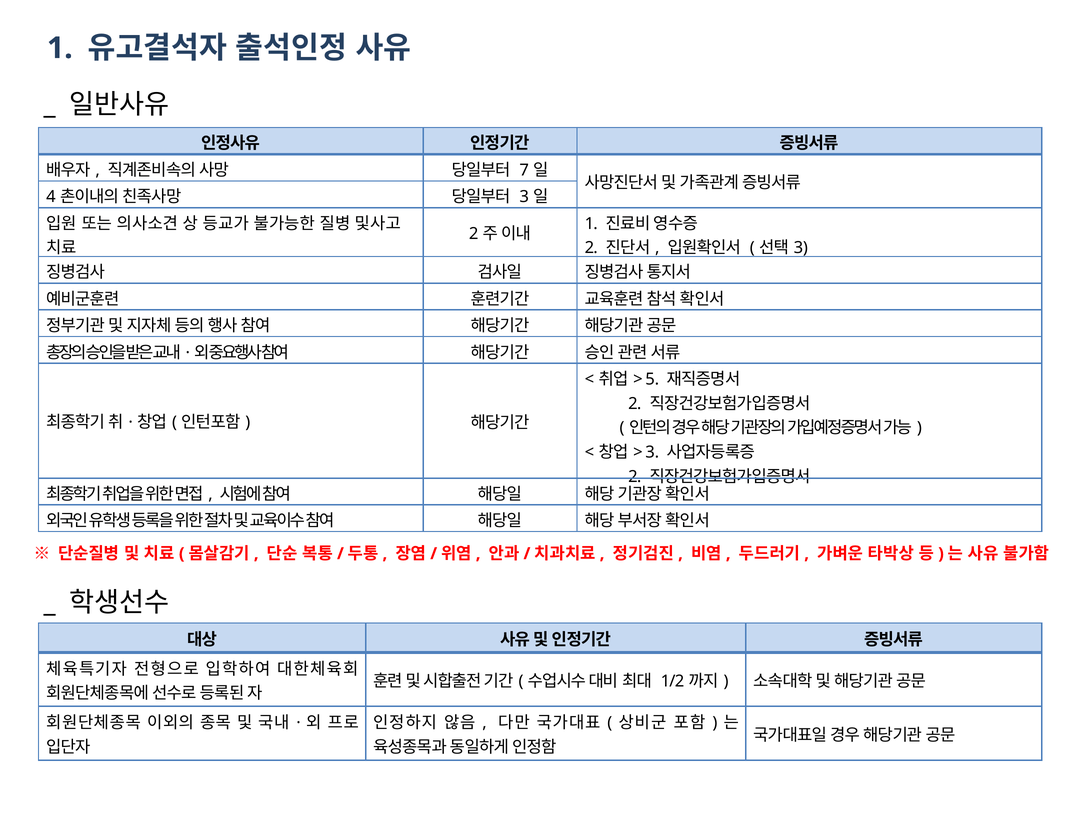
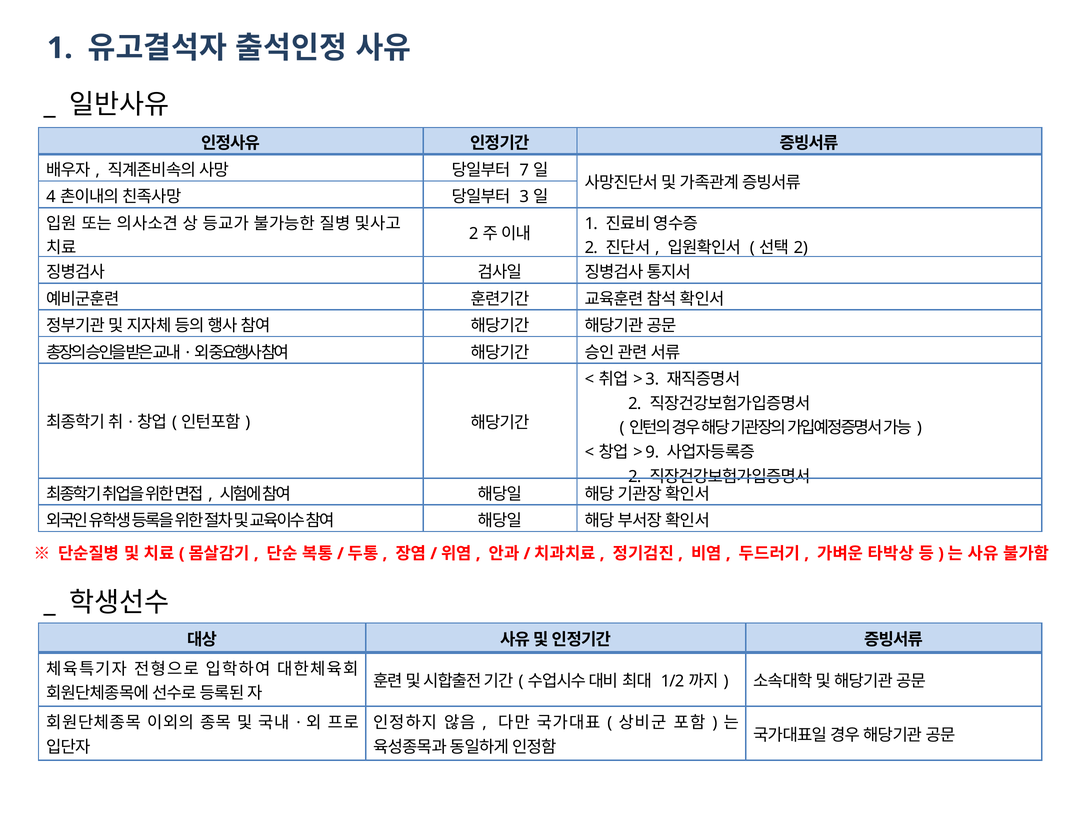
3 at (801, 248): 3 -> 2
5 at (652, 379): 5 -> 3
3 at (652, 452): 3 -> 9
